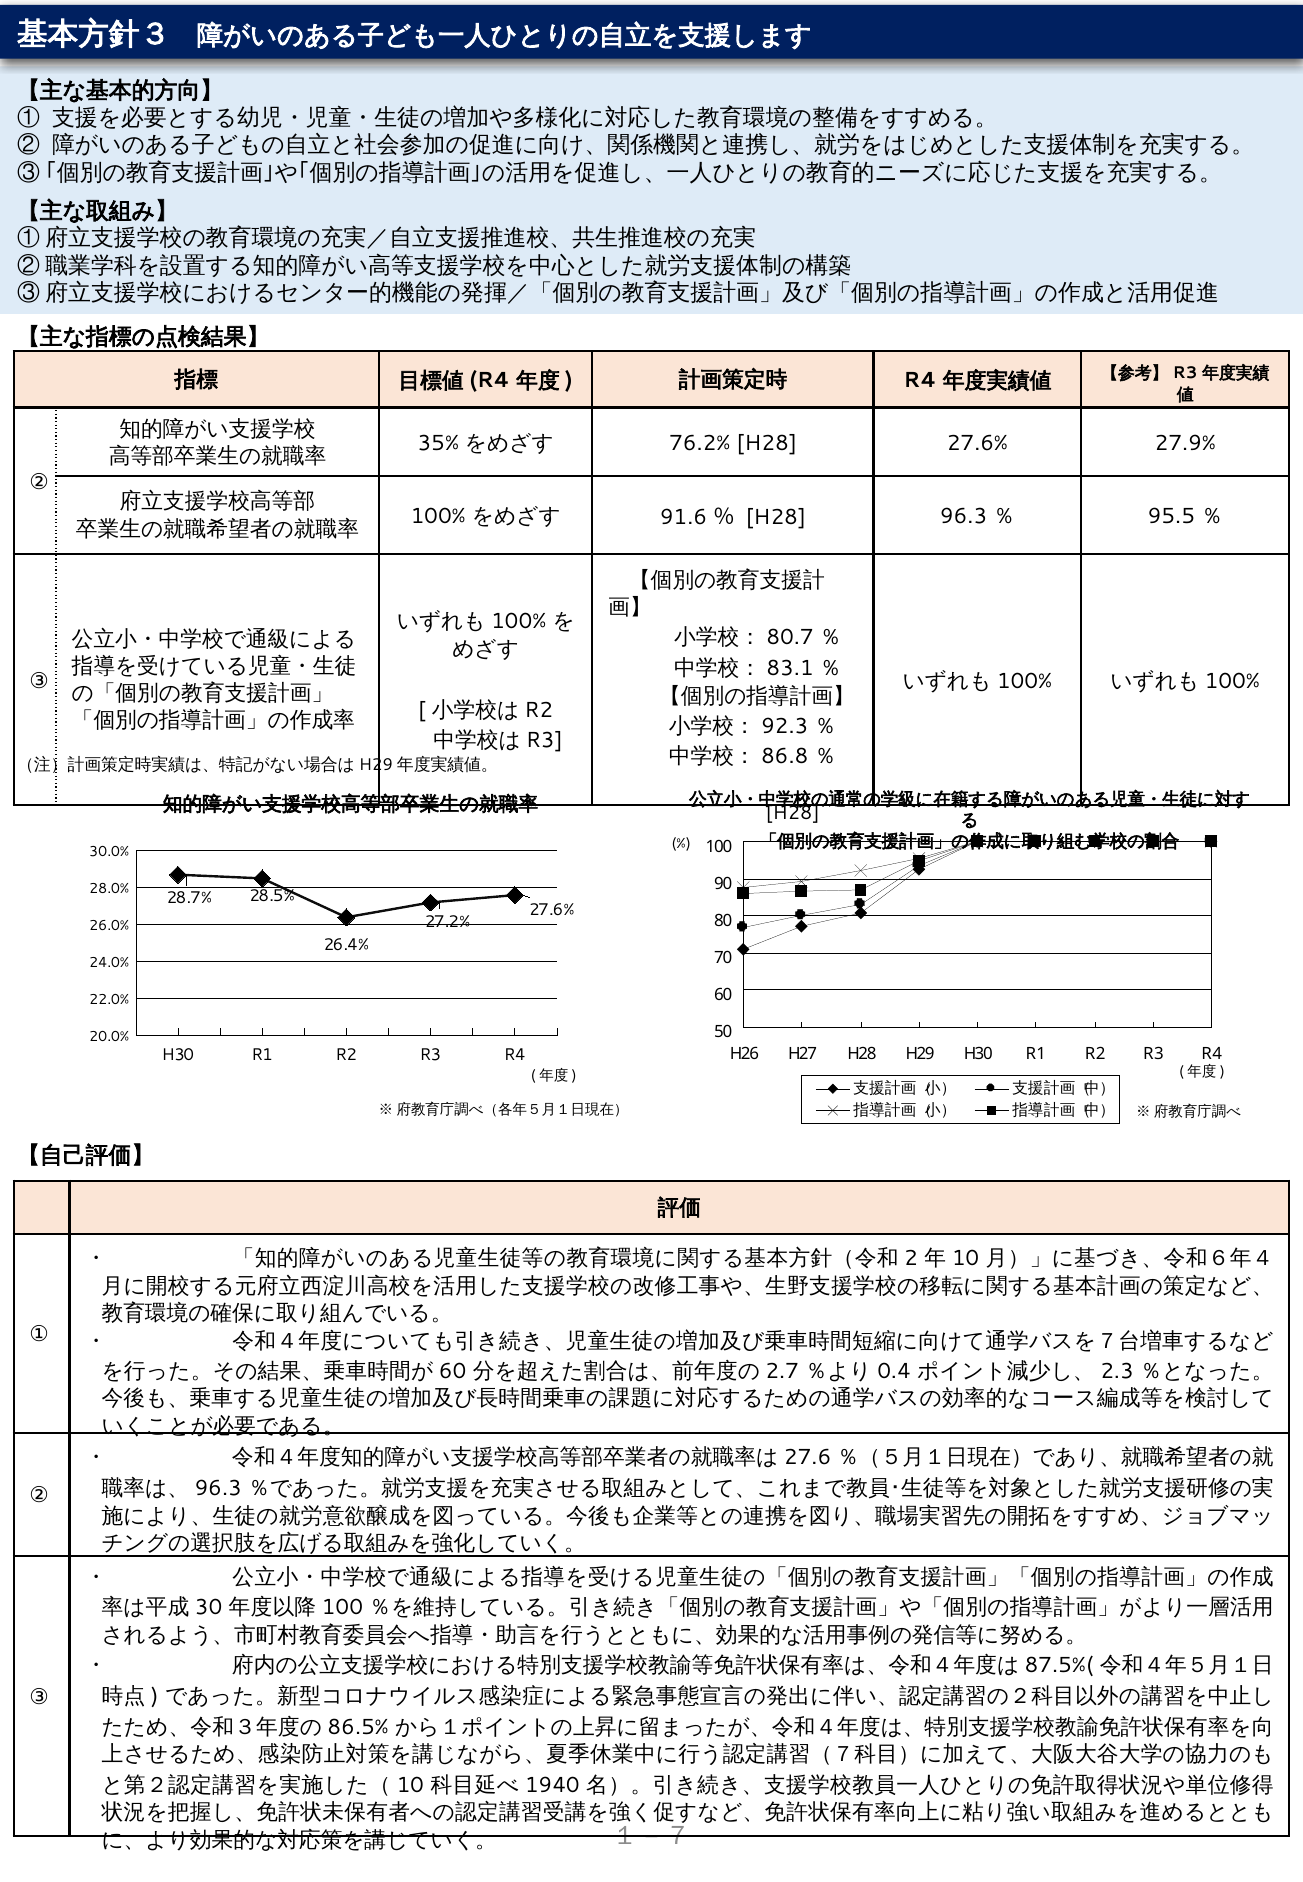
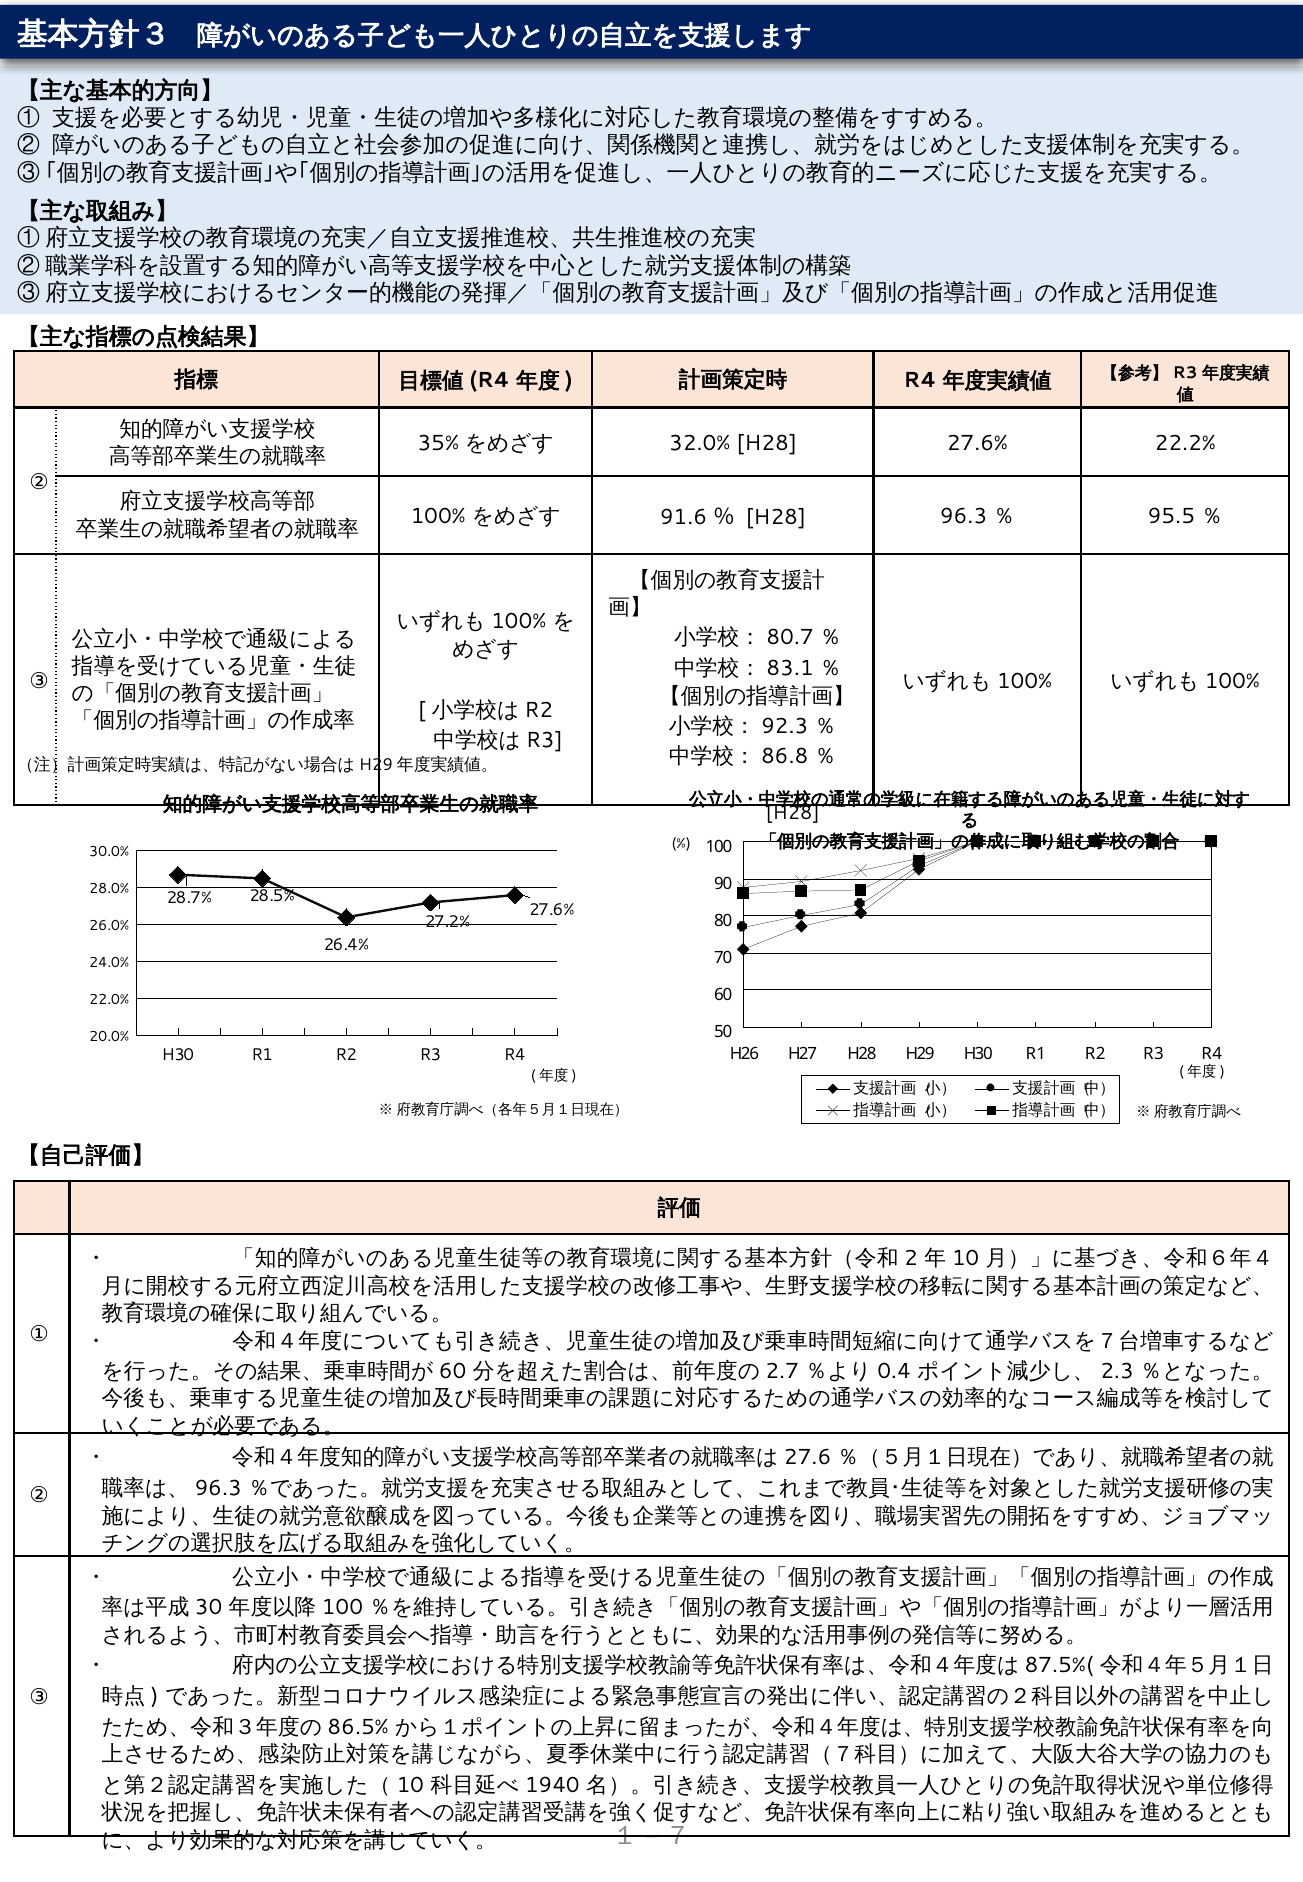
76.2%: 76.2% -> 32.0%
27.9%: 27.9% -> 22.2%
